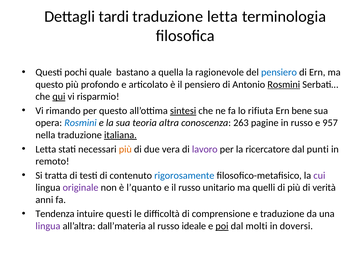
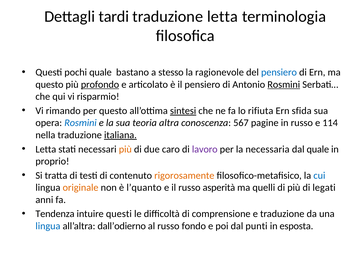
quella: quella -> stesso
profondo underline: none -> present
qui underline: present -> none
bene: bene -> sfida
263: 263 -> 567
957: 957 -> 114
vera: vera -> caro
ricercatore: ricercatore -> necessaria
dal punti: punti -> quale
remoto: remoto -> proprio
rigorosamente colour: blue -> orange
cui colour: purple -> blue
originale colour: purple -> orange
unitario: unitario -> asperità
verità: verità -> legati
lingua at (48, 226) colour: purple -> blue
dall’materia: dall’materia -> dall’odierno
ideale: ideale -> fondo
poi underline: present -> none
molti: molti -> punti
doversi: doversi -> esposta
